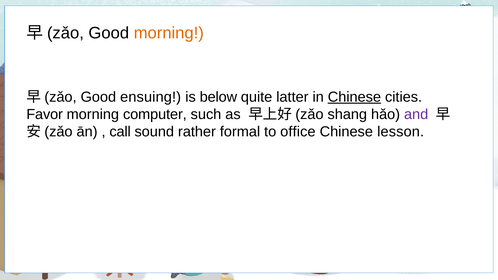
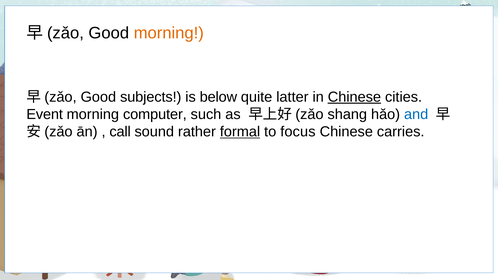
ensuing: ensuing -> subjects
Favor: Favor -> Event
and colour: purple -> blue
formal underline: none -> present
office: office -> focus
lesson: lesson -> carries
